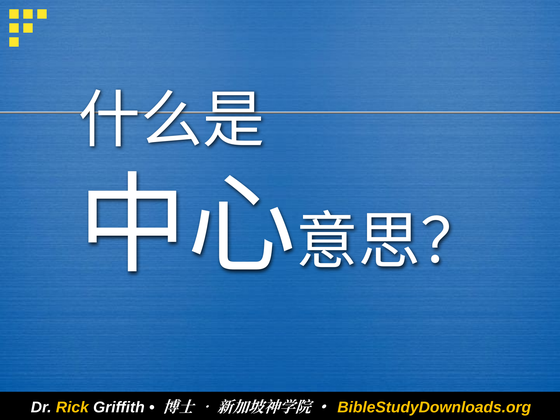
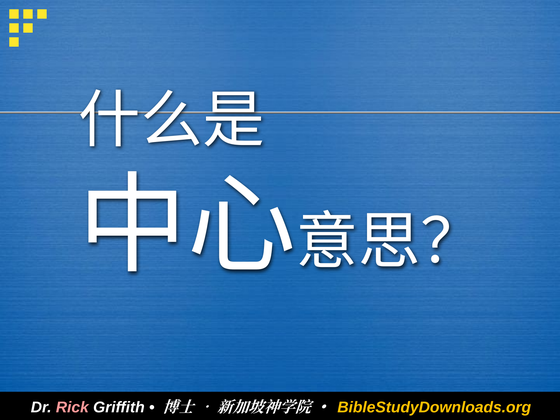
Rick colour: yellow -> pink
